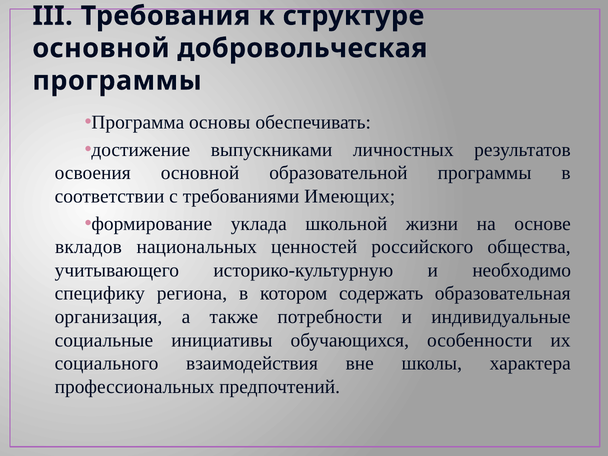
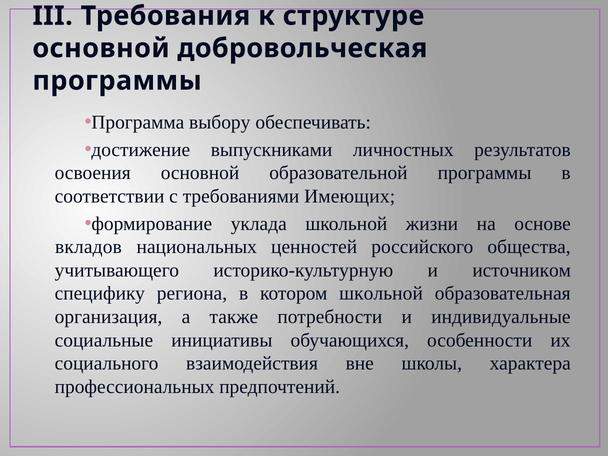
основы: основы -> выбору
необходимо: необходимо -> источником
котором содержать: содержать -> школьной
